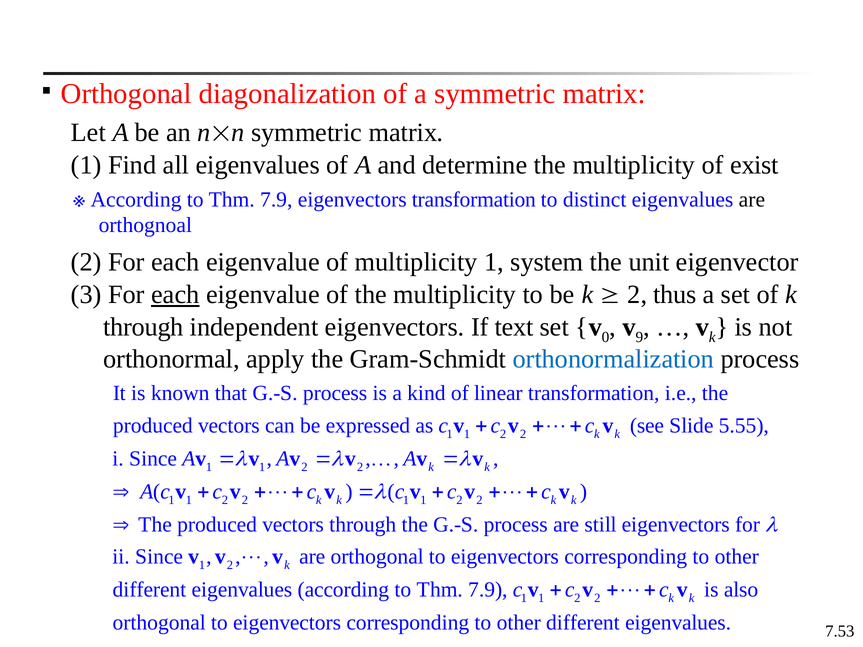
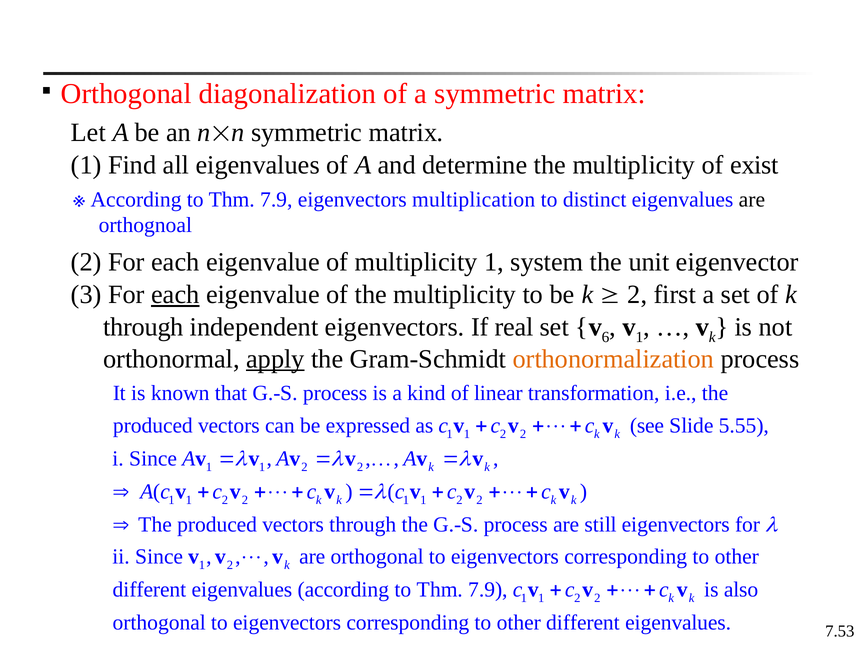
eigenvectors transformation: transformation -> multiplication
thus: thus -> first
text: text -> real
0: 0 -> 6
9 at (639, 337): 9 -> 1
apply underline: none -> present
orthonormalization colour: blue -> orange
